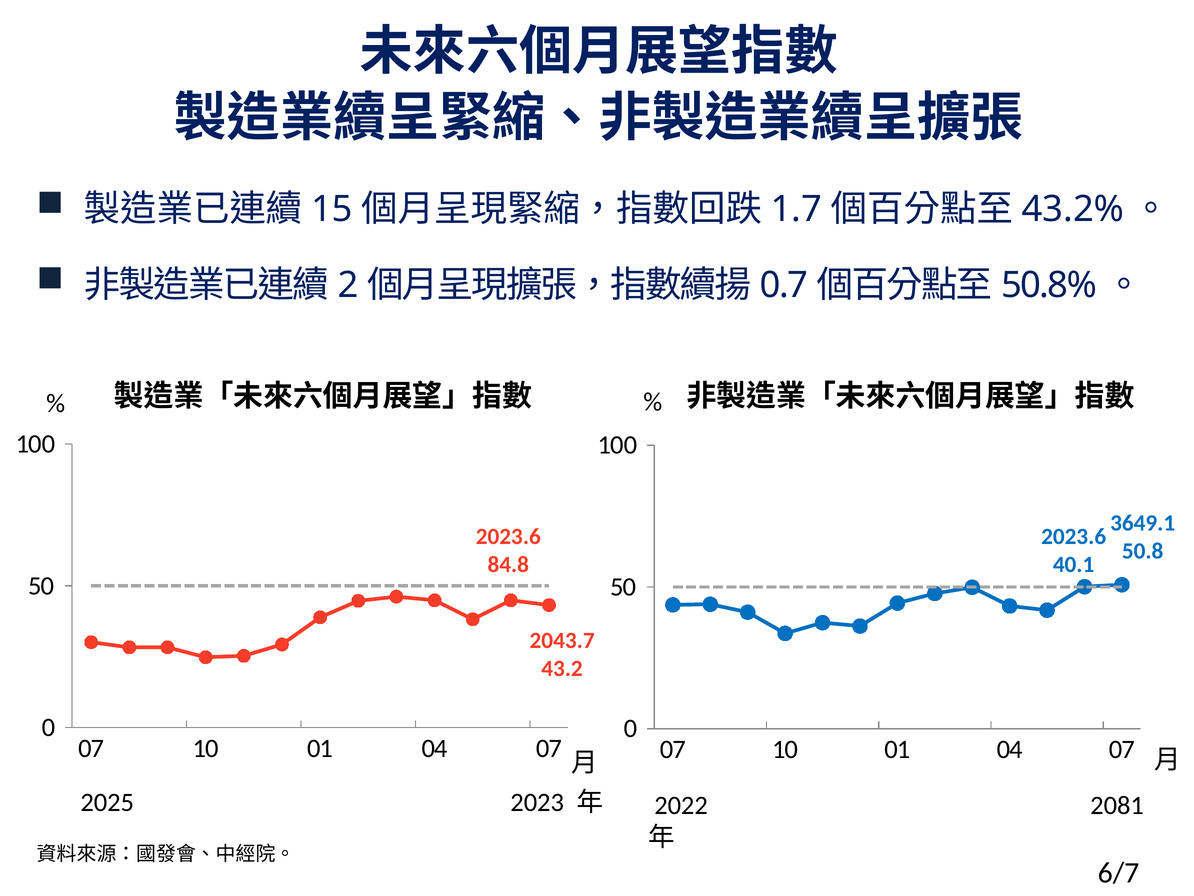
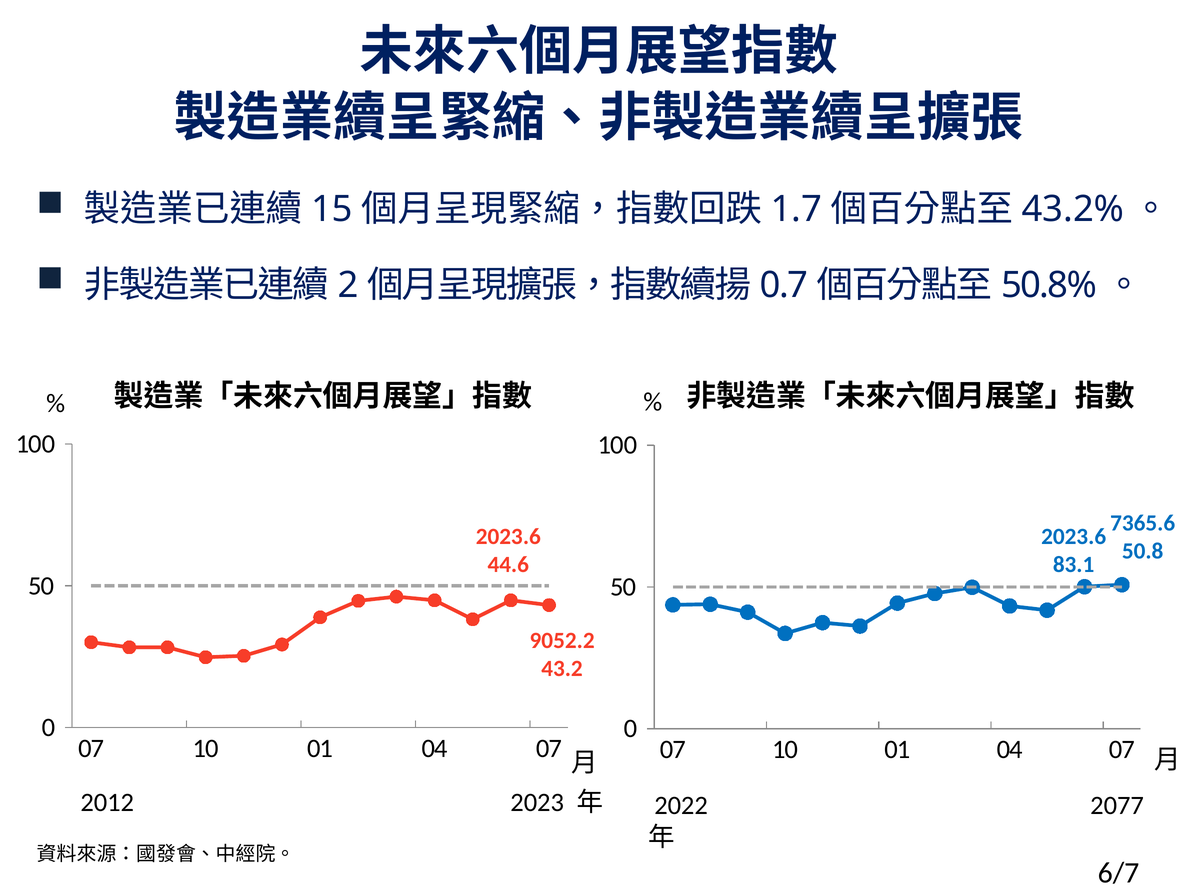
3649.1: 3649.1 -> 7365.6
84.8: 84.8 -> 44.6
40.1: 40.1 -> 83.1
2043.7: 2043.7 -> 9052.2
2025: 2025 -> 2012
2081: 2081 -> 2077
